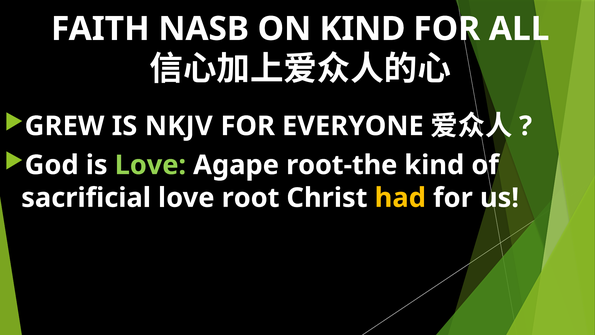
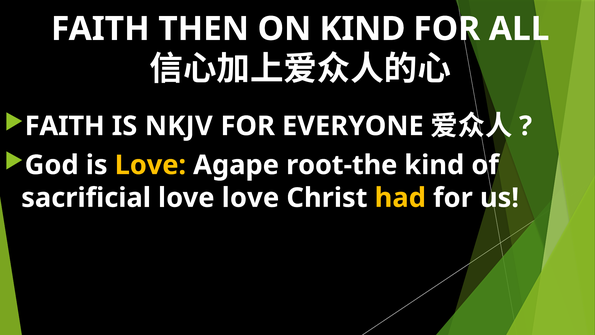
NASB: NASB -> THEN
GREW at (65, 126): GREW -> FAITH
Love at (150, 165) colour: light green -> yellow
love root: root -> love
